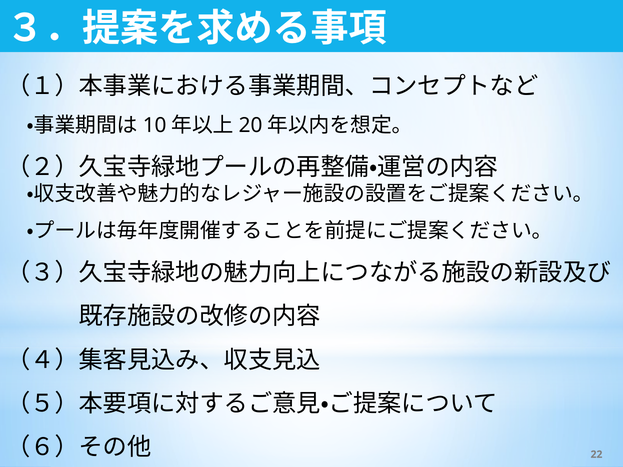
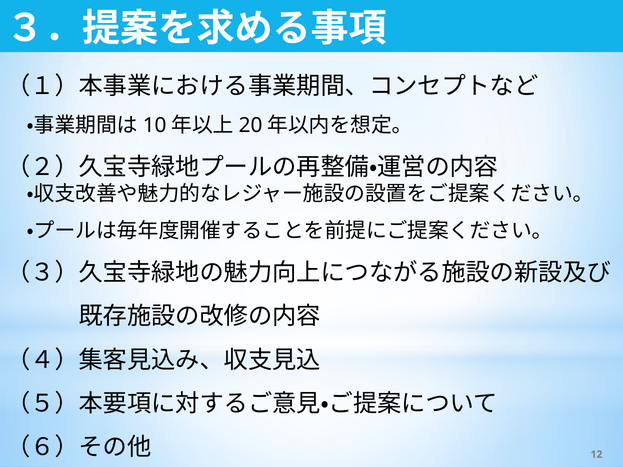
22: 22 -> 12
